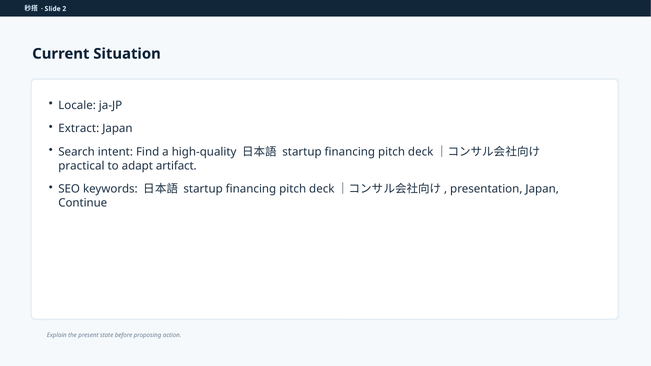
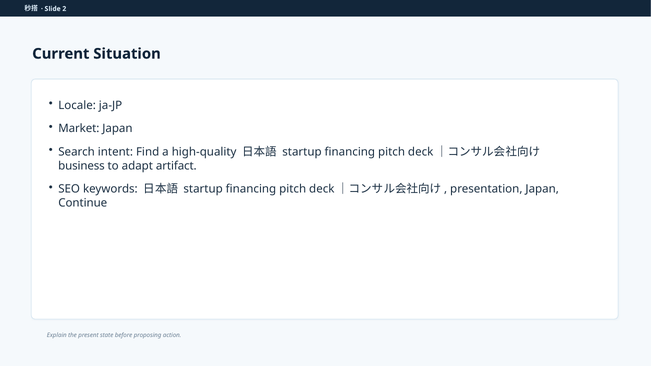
Extract: Extract -> Market
practical: practical -> business
